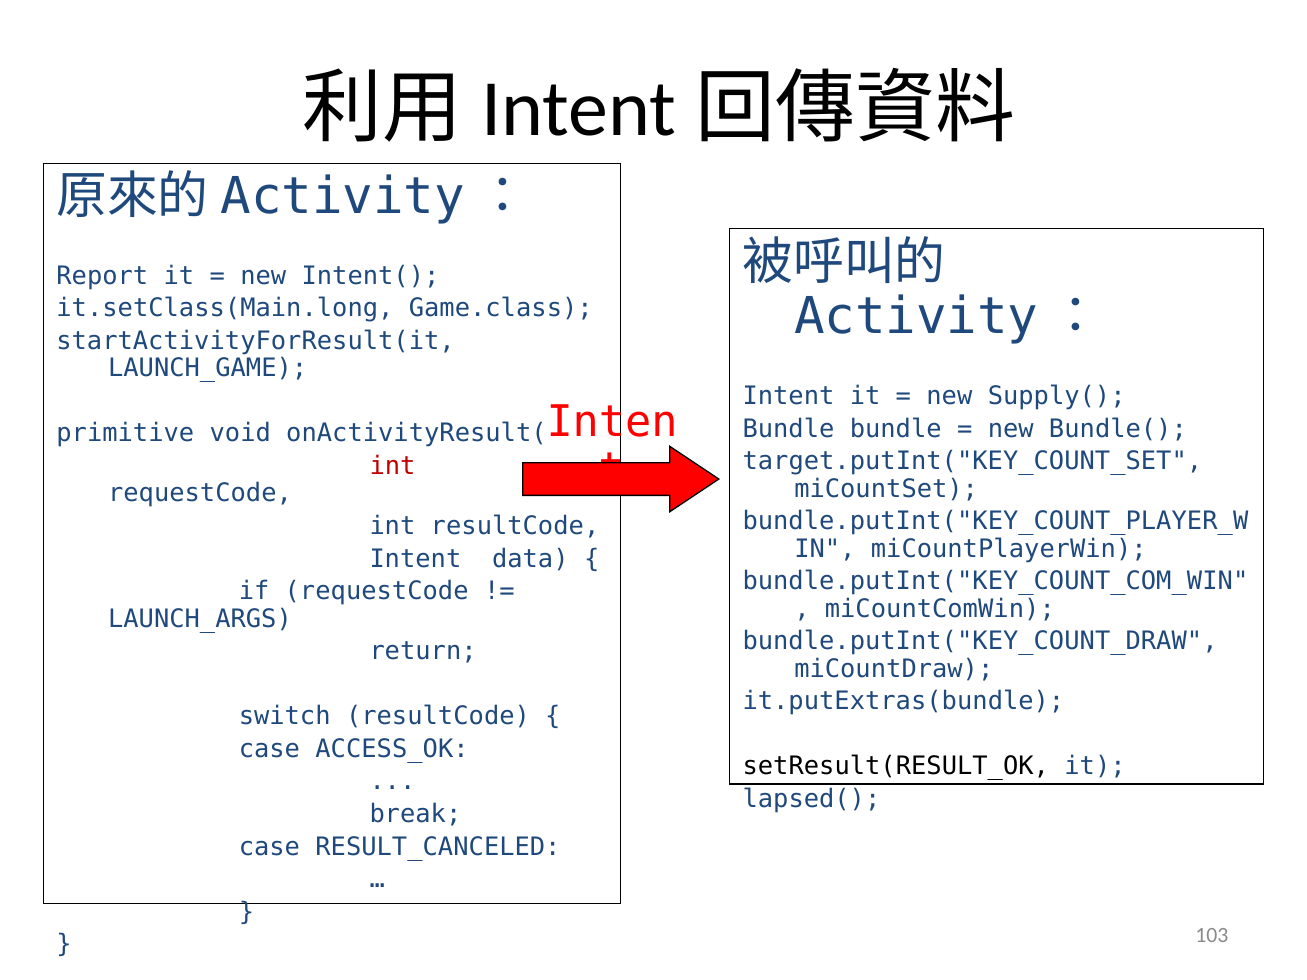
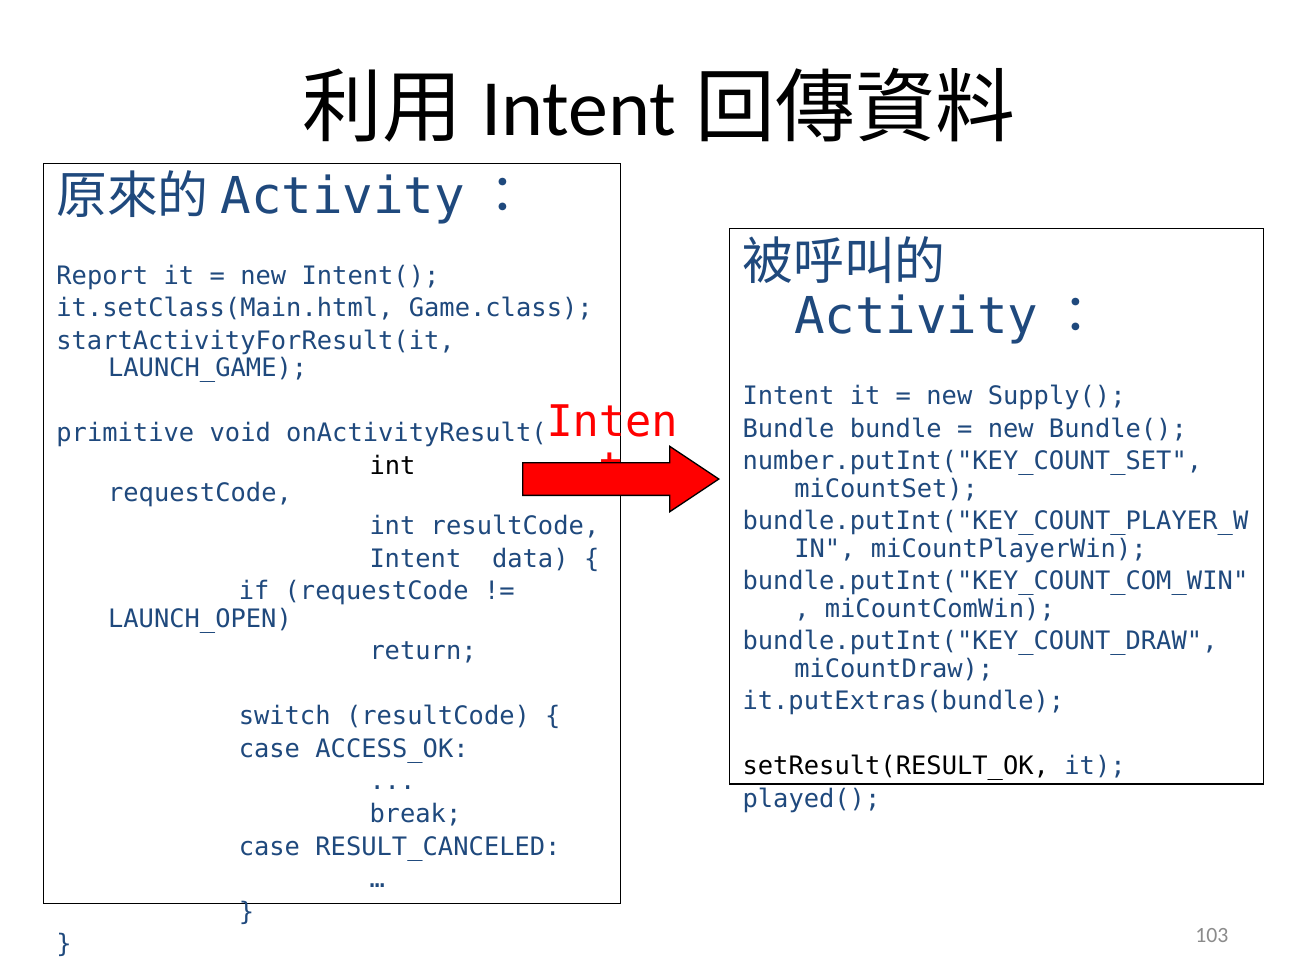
it.setClass(Main.long: it.setClass(Main.long -> it.setClass(Main.html
target.putInt("KEY_COUNT_SET: target.putInt("KEY_COUNT_SET -> number.putInt("KEY_COUNT_SET
int at (392, 466) colour: red -> black
LAUNCH_ARGS: LAUNCH_ARGS -> LAUNCH_OPEN
lapsed(: lapsed( -> played(
